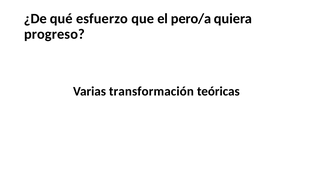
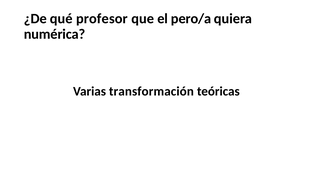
esfuerzo: esfuerzo -> profesor
progreso: progreso -> numérica
